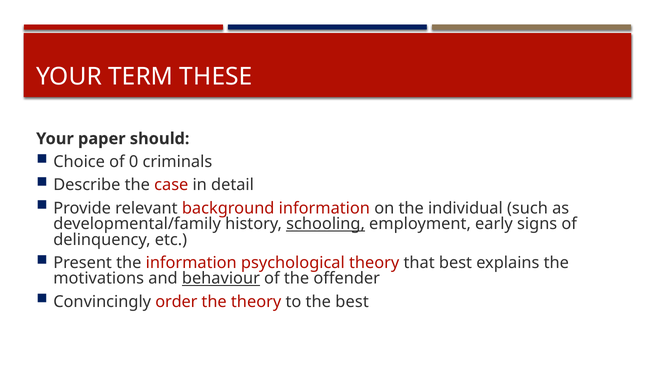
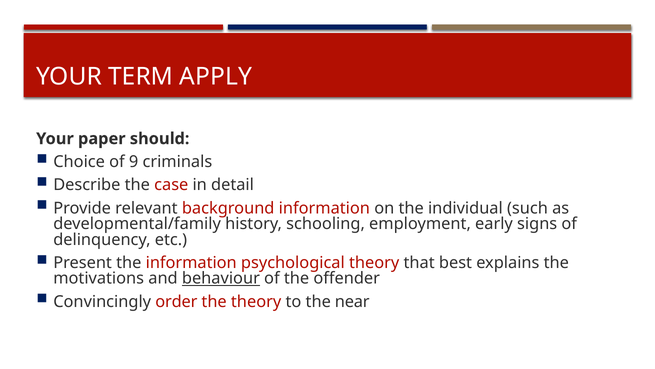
THESE: THESE -> APPLY
0: 0 -> 9
schooling underline: present -> none
the best: best -> near
